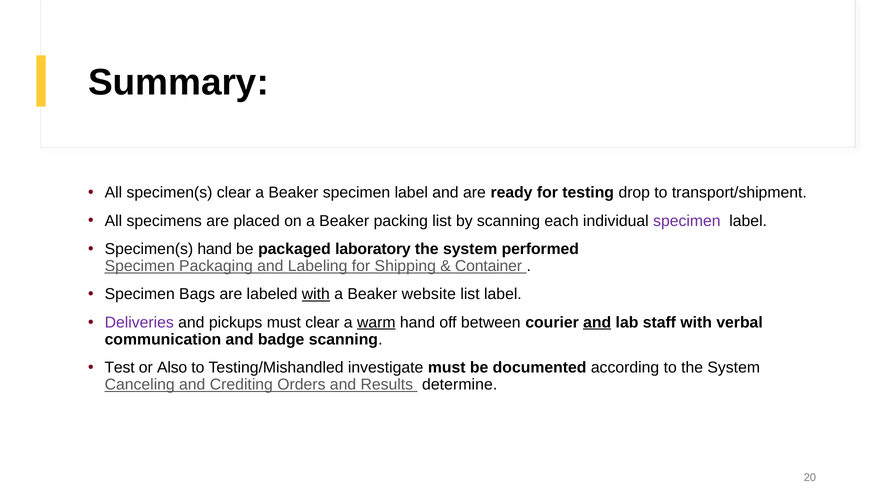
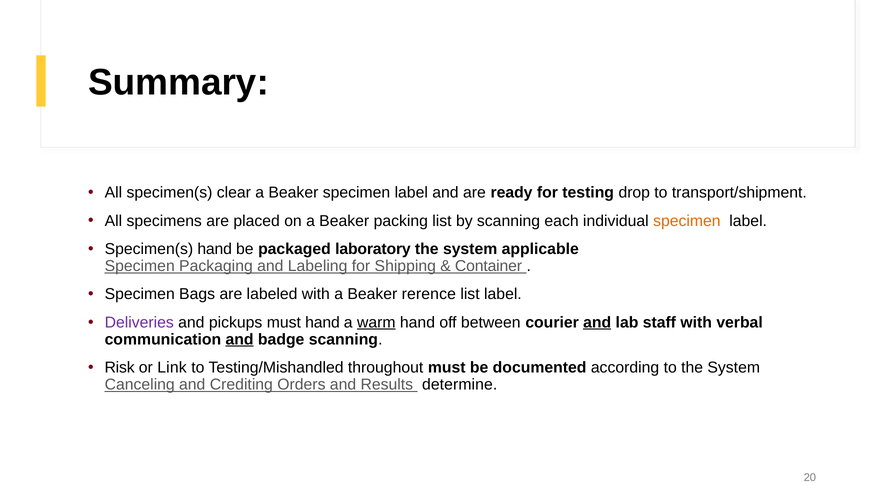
specimen at (687, 221) colour: purple -> orange
performed: performed -> applicable
with at (316, 294) underline: present -> none
website: website -> rerence
must clear: clear -> hand
and at (240, 339) underline: none -> present
Test: Test -> Risk
Also: Also -> Link
investigate: investigate -> throughout
